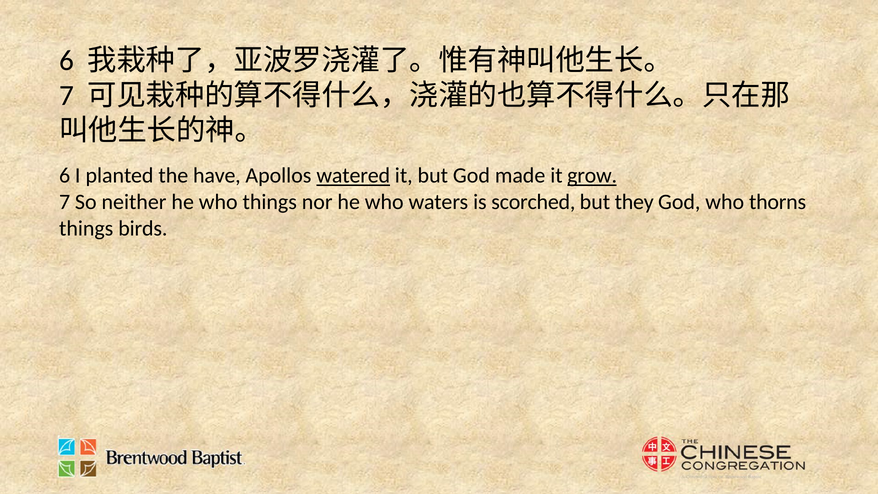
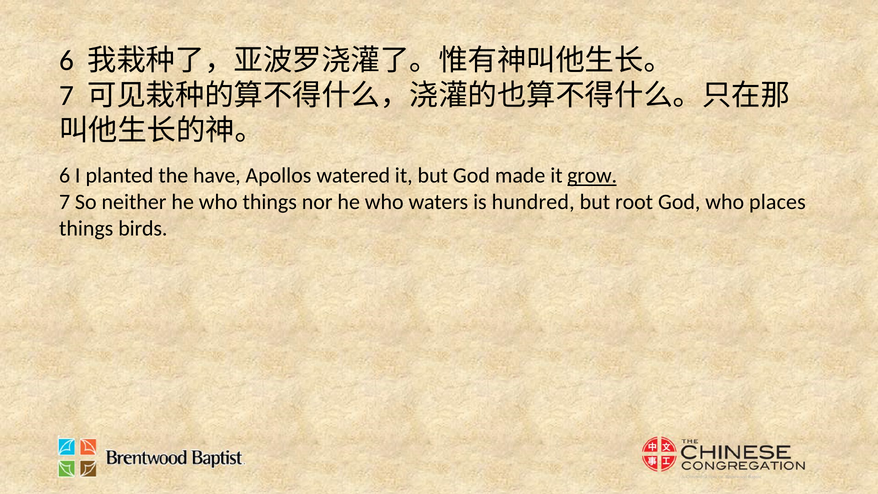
watered underline: present -> none
scorched: scorched -> hundred
they: they -> root
thorns: thorns -> places
